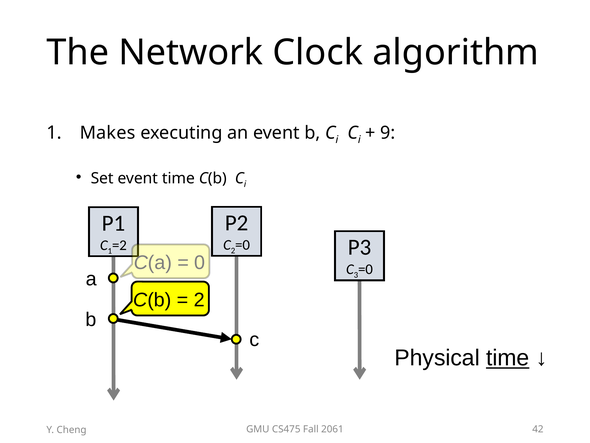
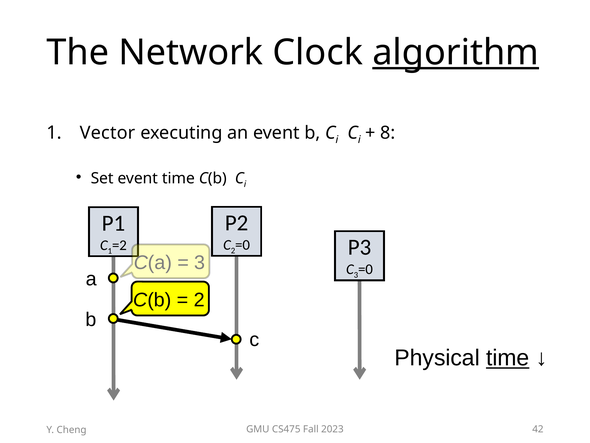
algorithm underline: none -> present
9: 9 -> 8
Makes: Makes -> Vector
0 at (200, 262): 0 -> 3
2061: 2061 -> 2023
